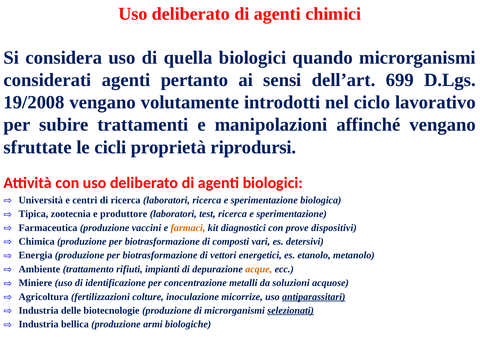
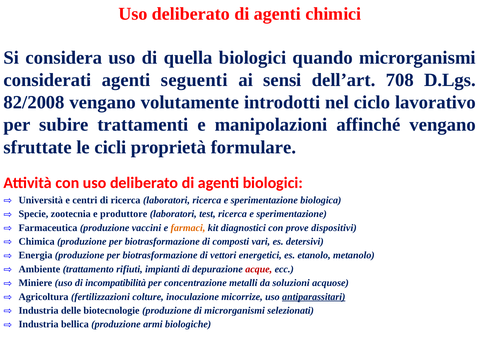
pertanto: pertanto -> seguenti
699: 699 -> 708
19/2008: 19/2008 -> 82/2008
riprodursi: riprodursi -> formulare
Tipica: Tipica -> Specie
acque colour: orange -> red
identificazione: identificazione -> incompatibilità
selezionati underline: present -> none
